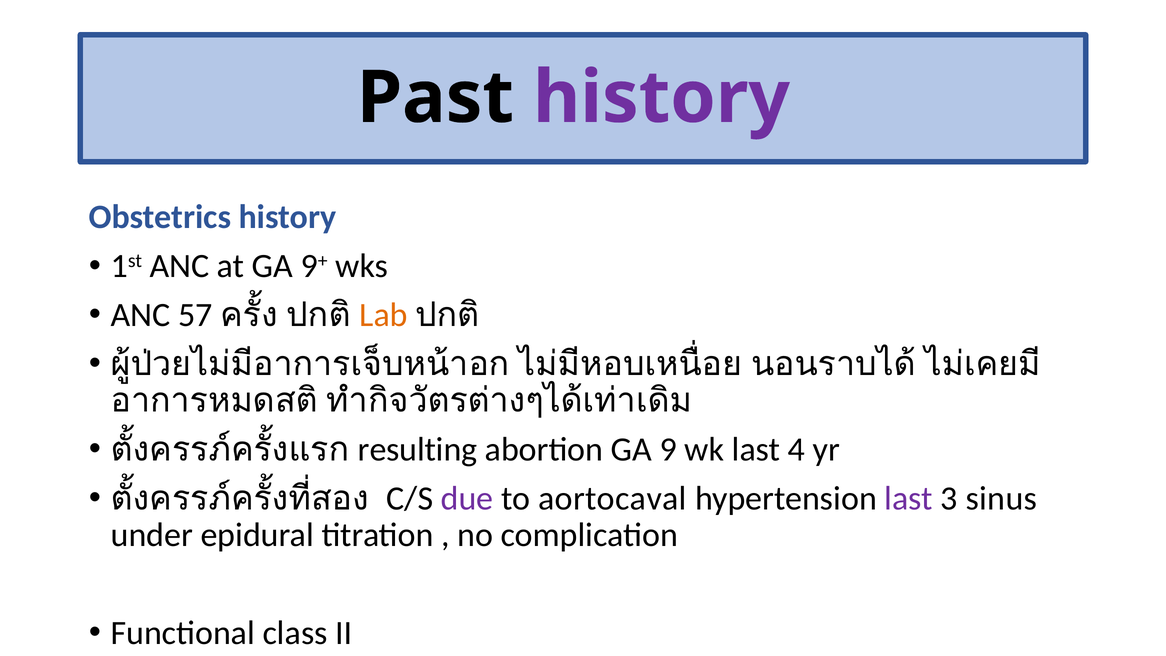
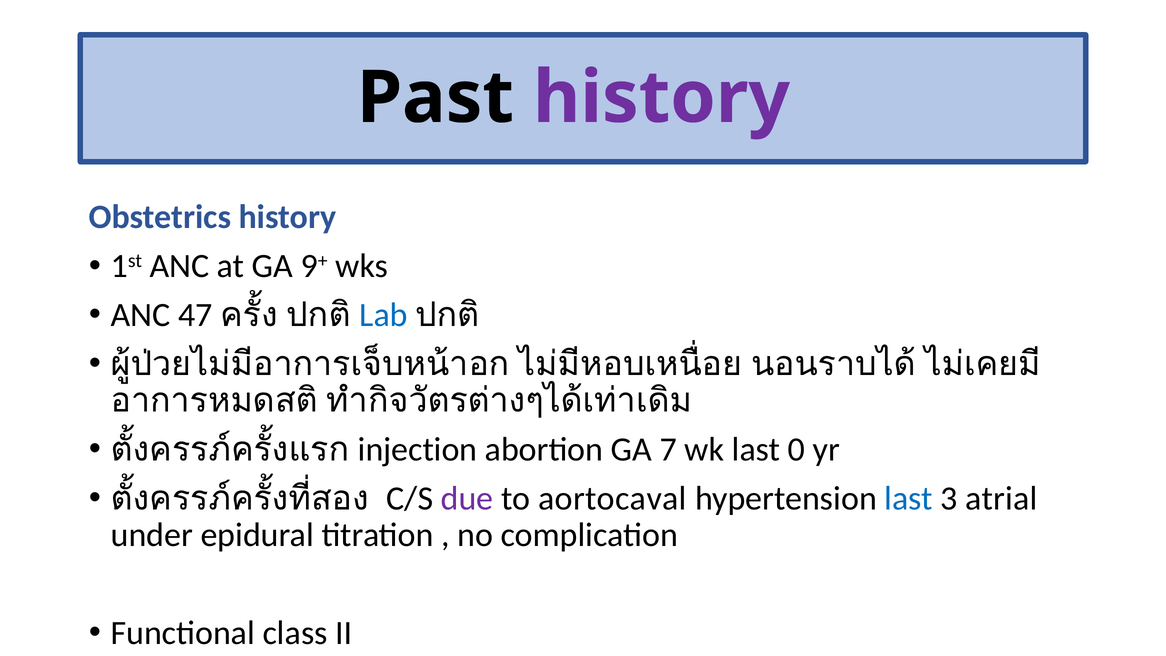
57: 57 -> 47
Lab colour: orange -> blue
resulting: resulting -> injection
9: 9 -> 7
4: 4 -> 0
last at (909, 498) colour: purple -> blue
sinus: sinus -> atrial
